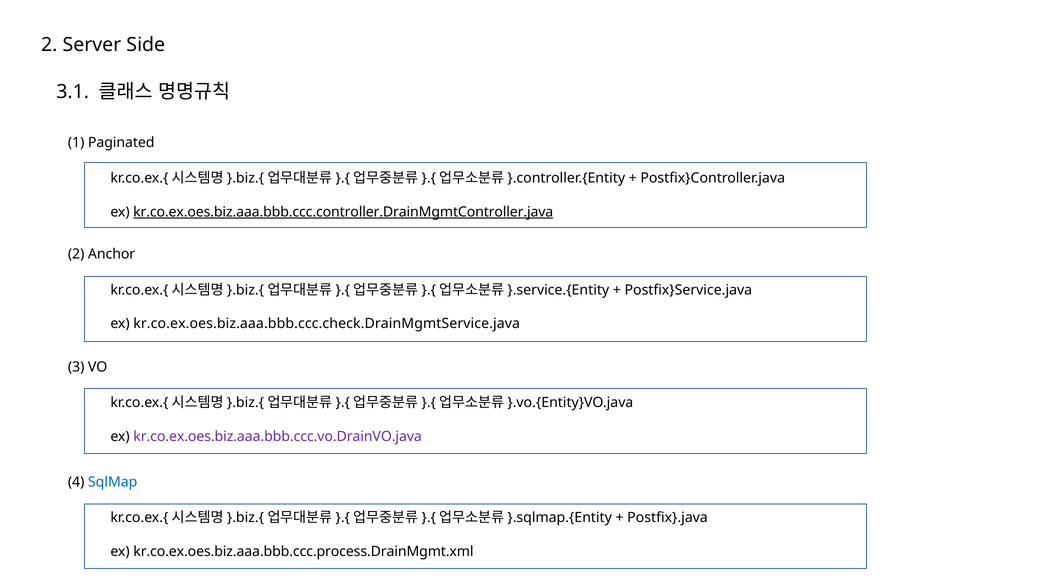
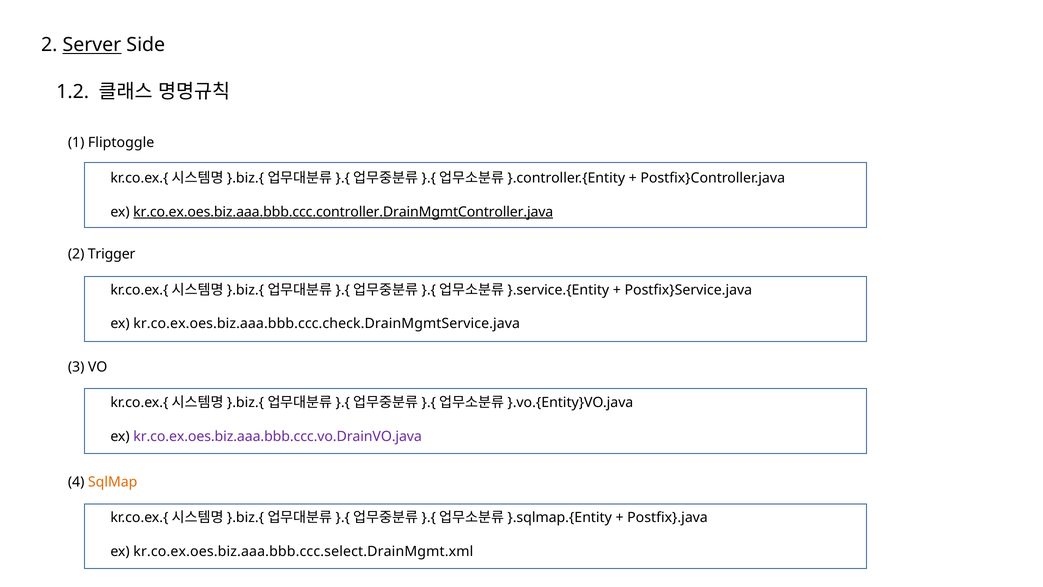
Server underline: none -> present
3.1: 3.1 -> 1.2
Paginated: Paginated -> Fliptoggle
Anchor: Anchor -> Trigger
SqlMap colour: blue -> orange
kr.co.ex.oes.biz.aaa.bbb.ccc.process.DrainMgmt.xml: kr.co.ex.oes.biz.aaa.bbb.ccc.process.DrainMgmt.xml -> kr.co.ex.oes.biz.aaa.bbb.ccc.select.DrainMgmt.xml
